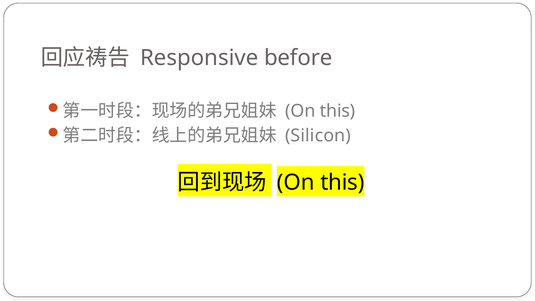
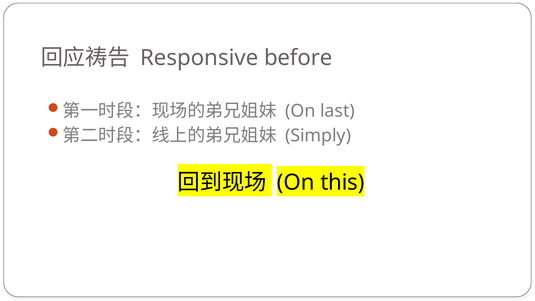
this at (338, 111): this -> last
Silicon: Silicon -> Simply
